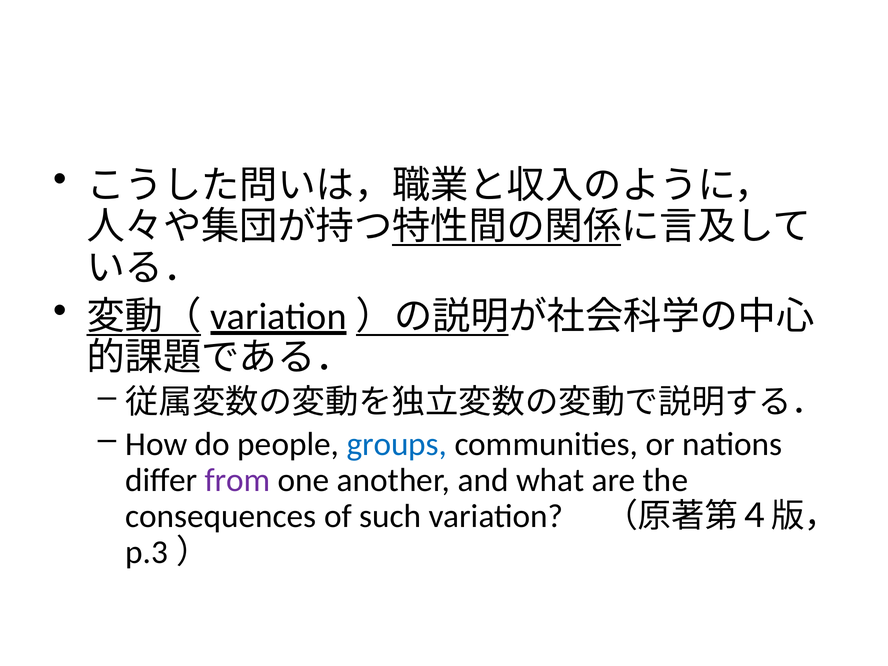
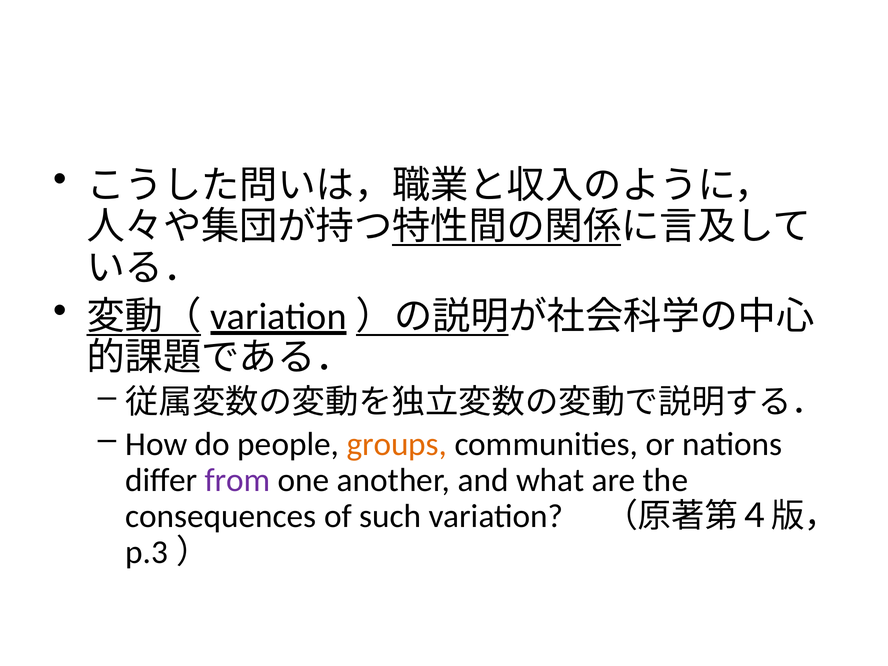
groups colour: blue -> orange
